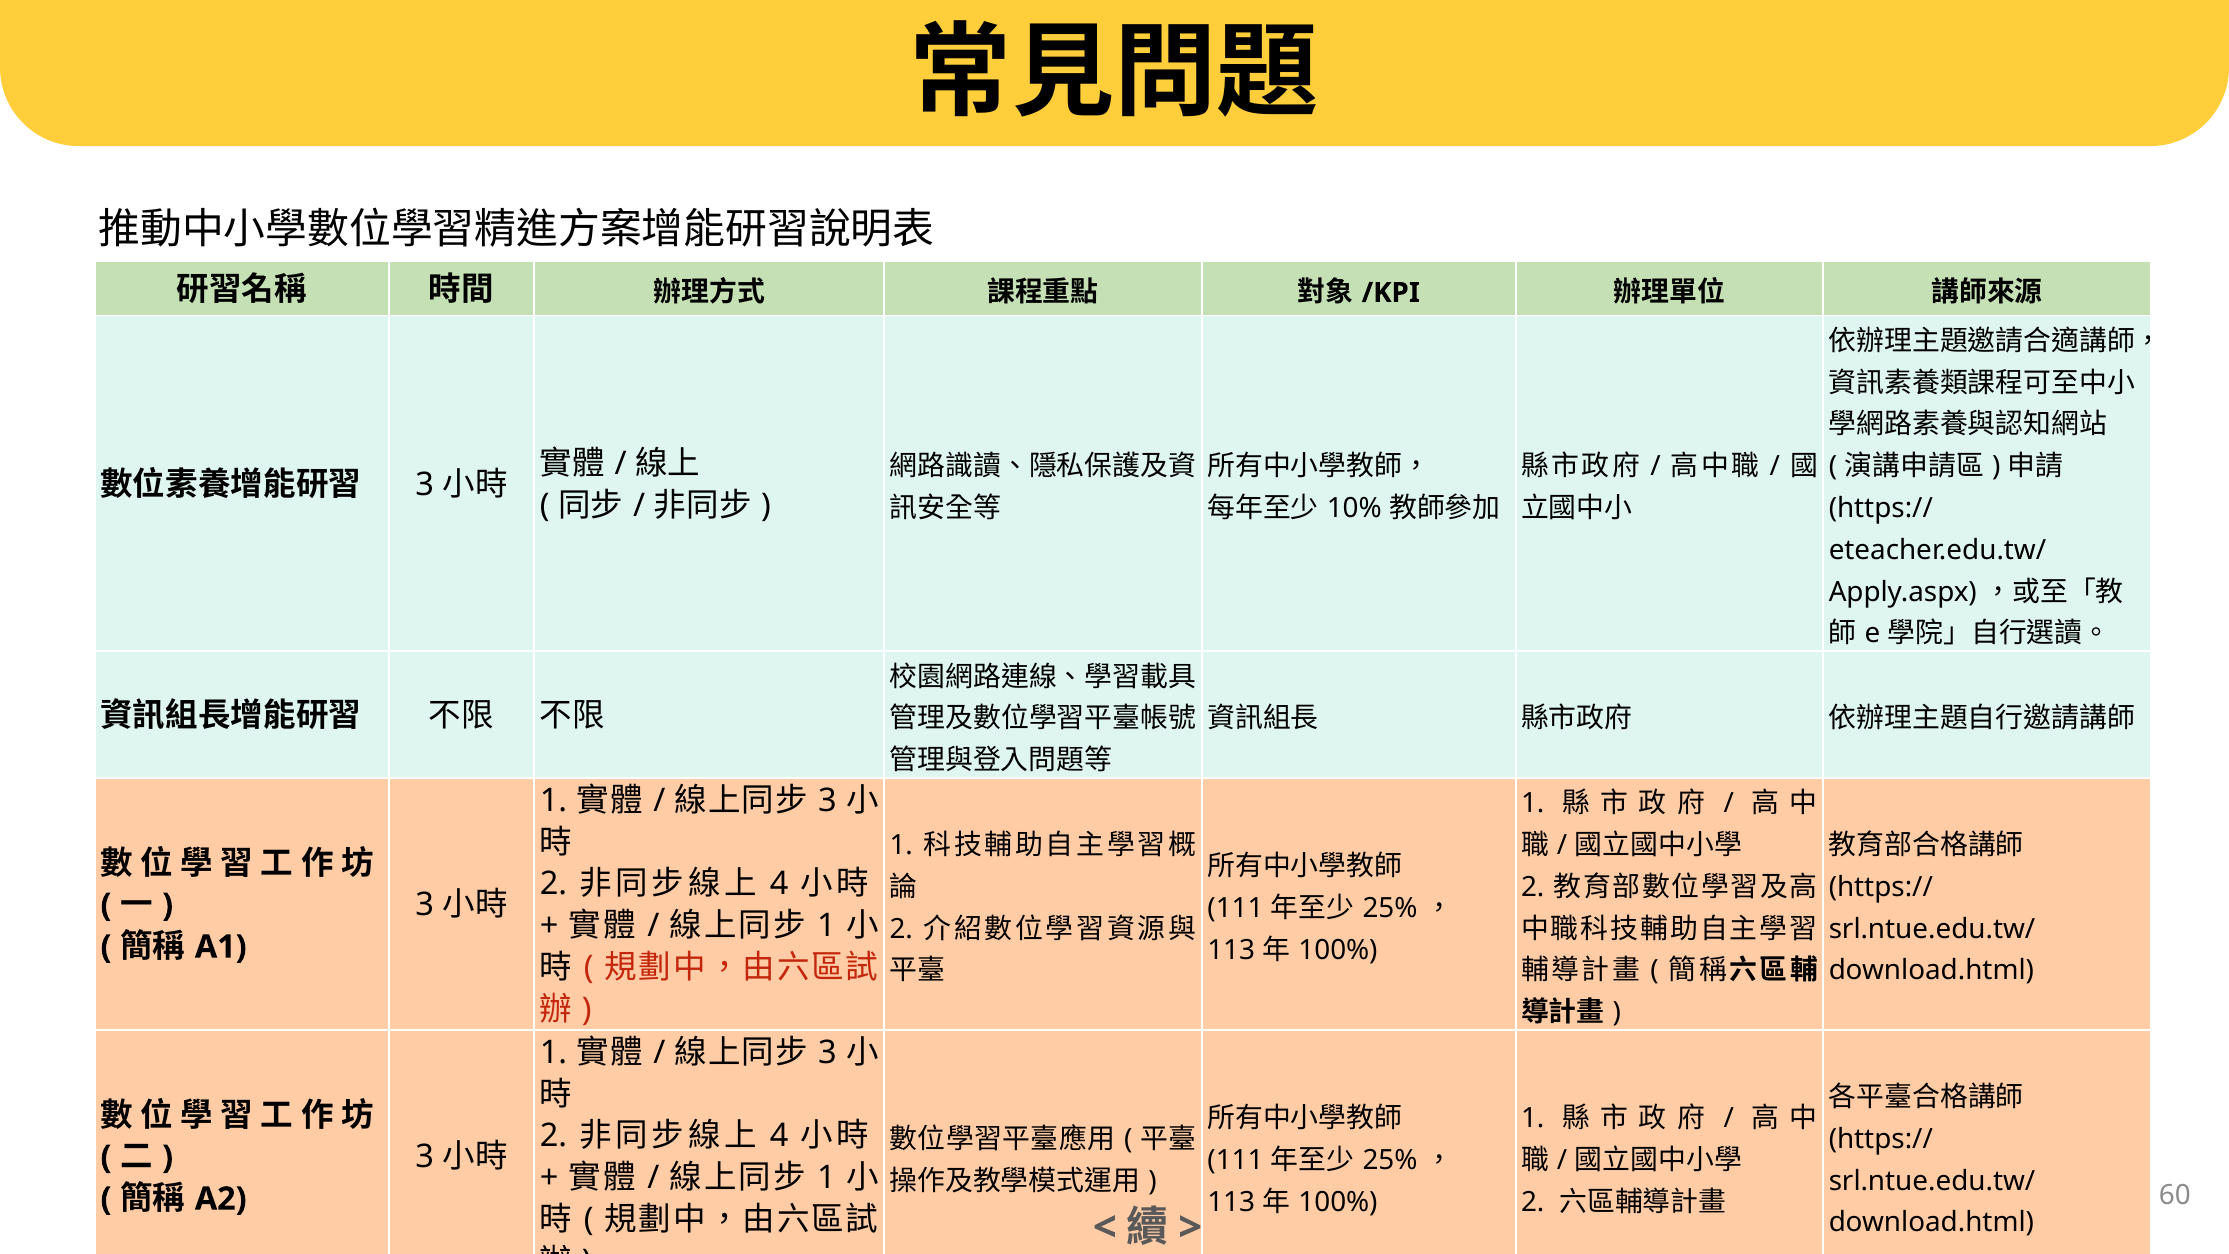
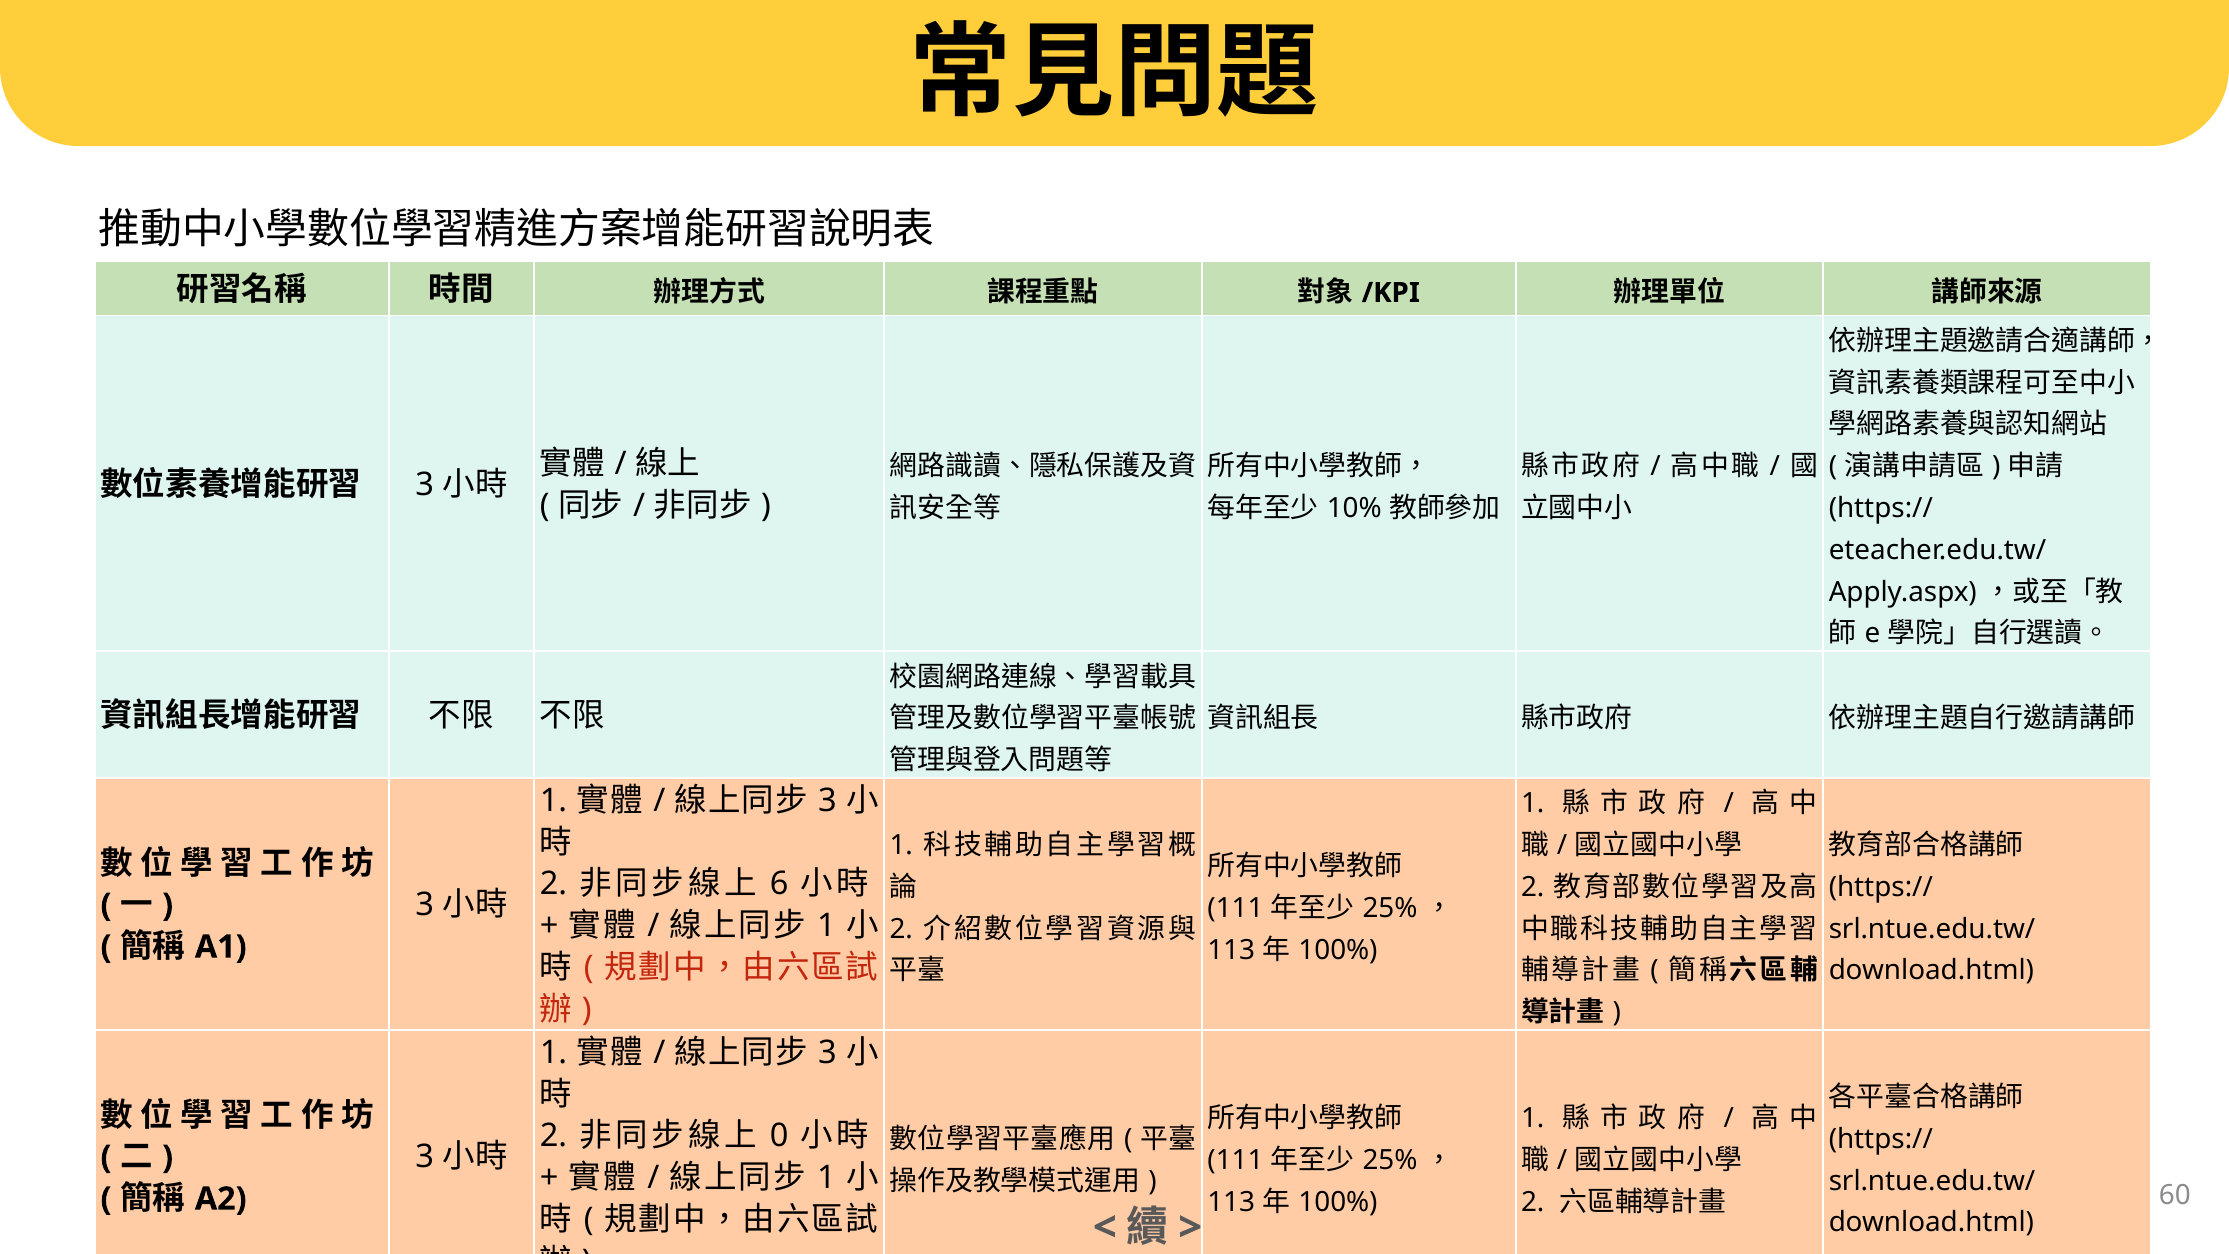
4 at (779, 884): 4 -> 6
4 at (779, 1136): 4 -> 0
